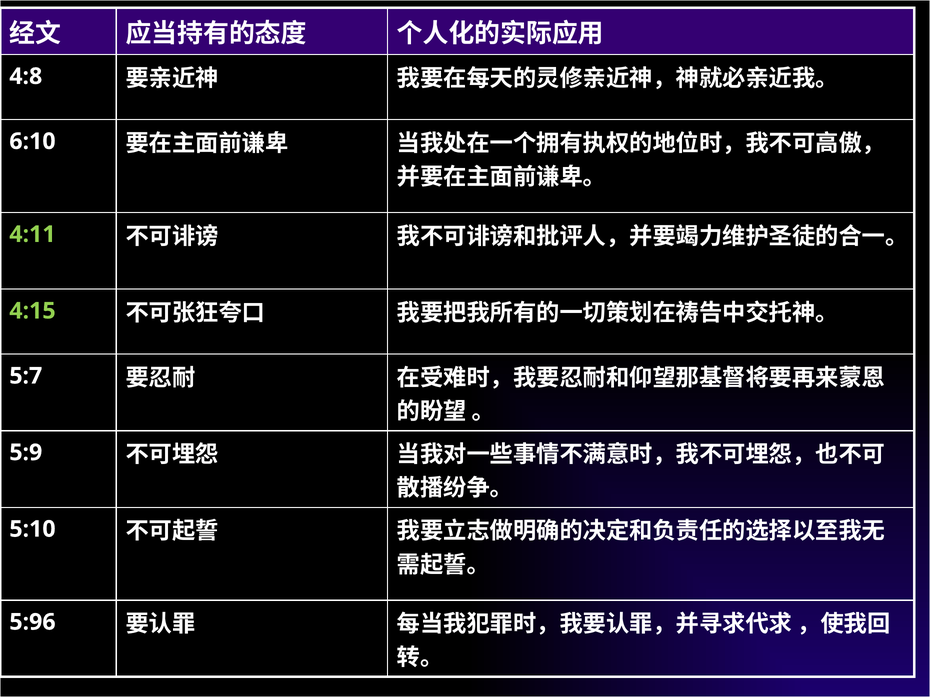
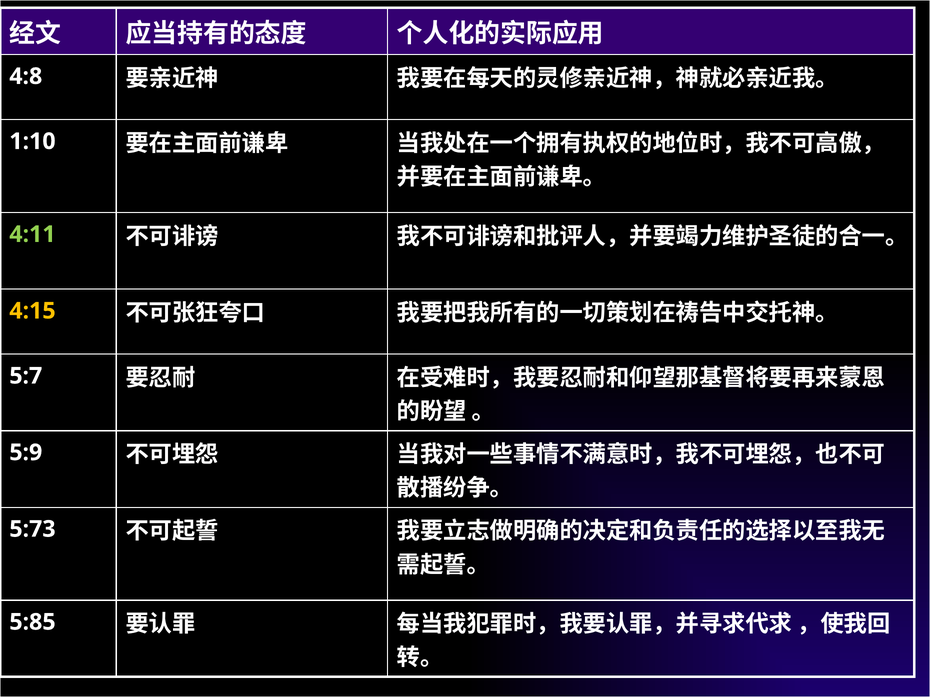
6:10: 6:10 -> 1:10
4:15 colour: light green -> yellow
5:10: 5:10 -> 5:73
5:96: 5:96 -> 5:85
